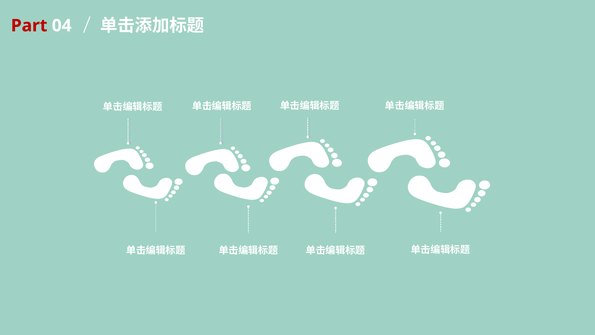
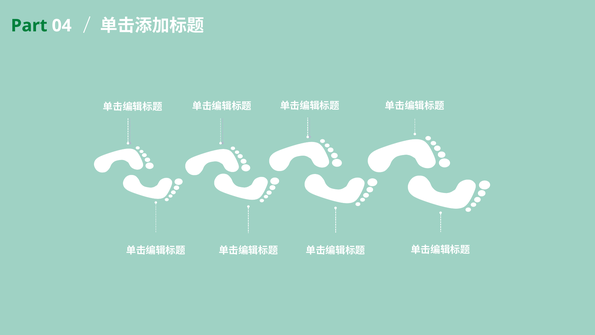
Part colour: red -> green
